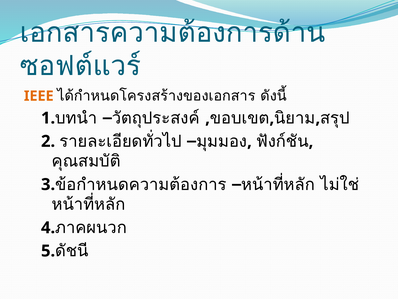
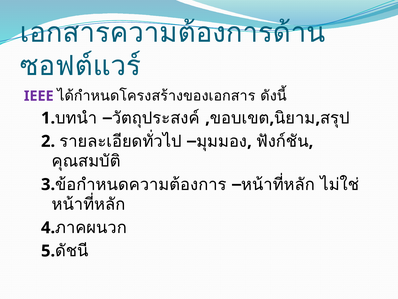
IEEE colour: orange -> purple
